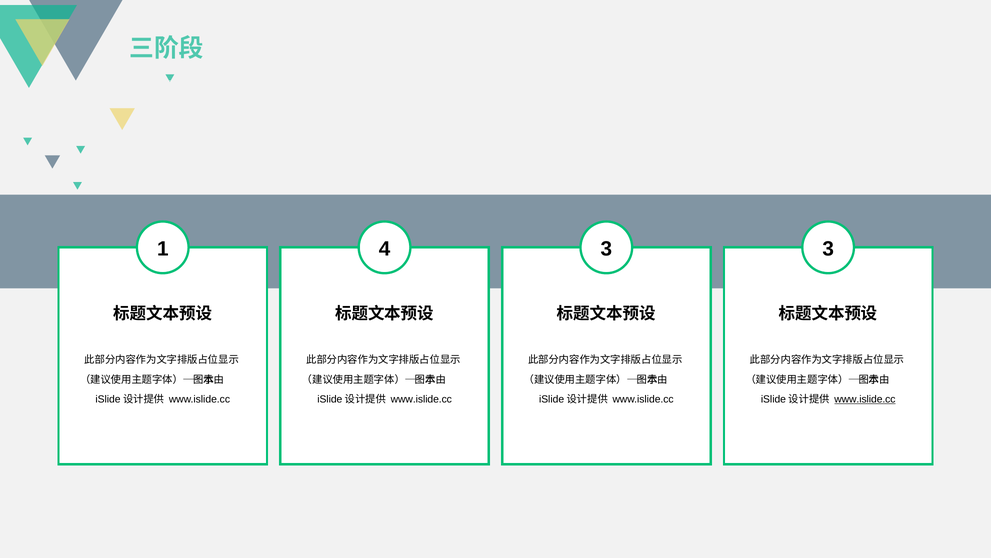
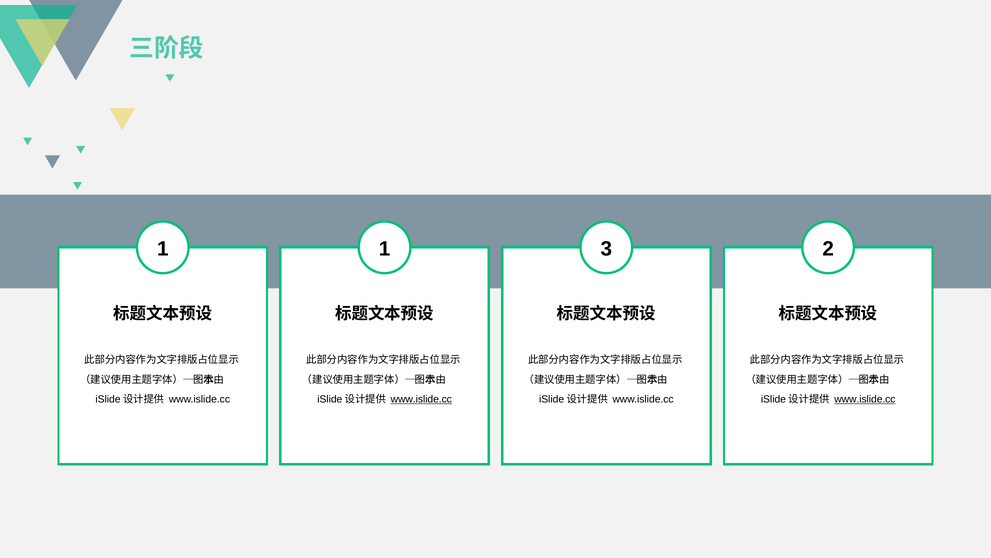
1 4: 4 -> 1
3 3: 3 -> 2
www.islide.cc at (421, 399) underline: none -> present
